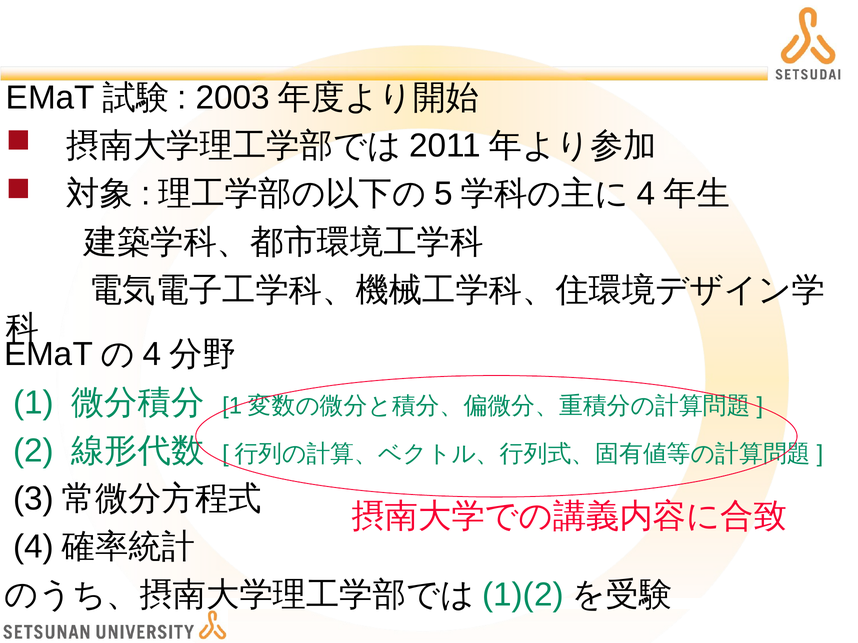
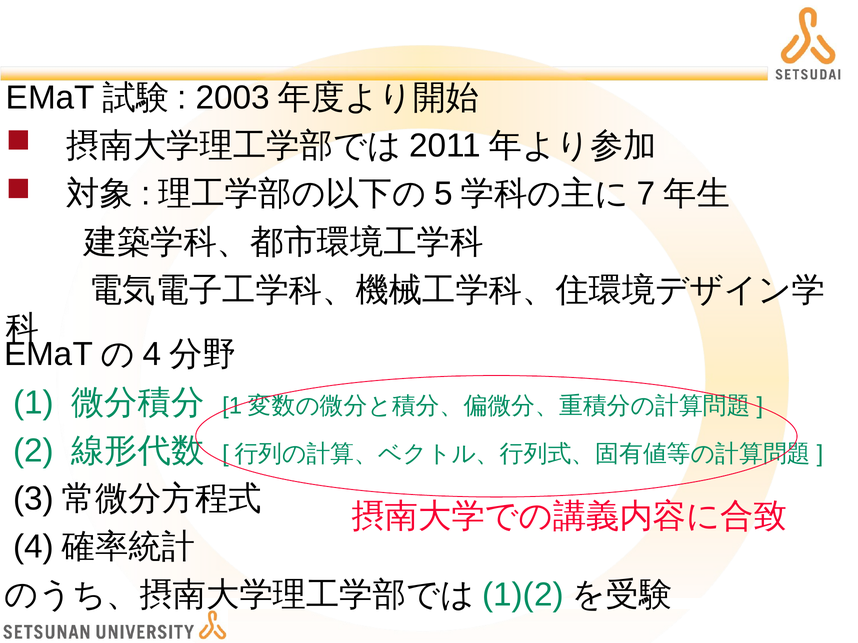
4 at (646, 194): 4 -> 7
